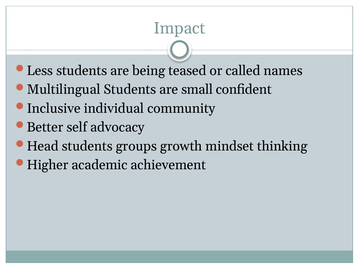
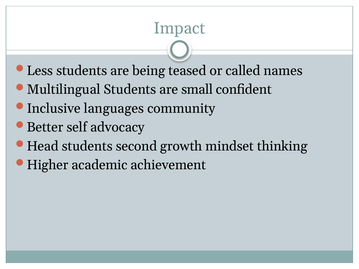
individual: individual -> languages
groups: groups -> second
